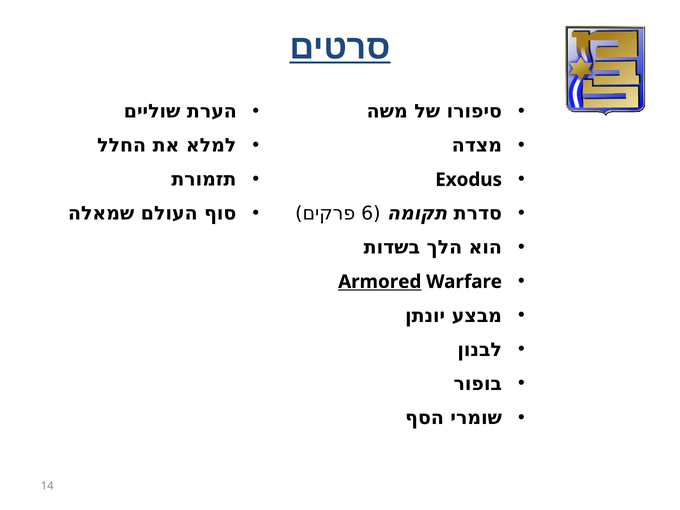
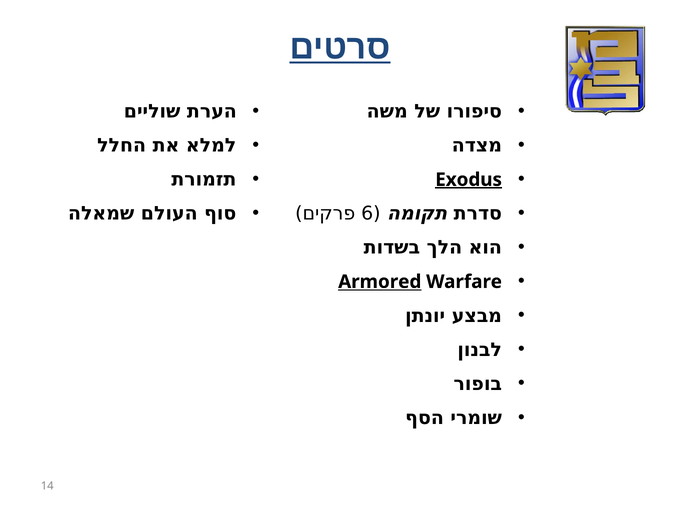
Exodus underline: none -> present
